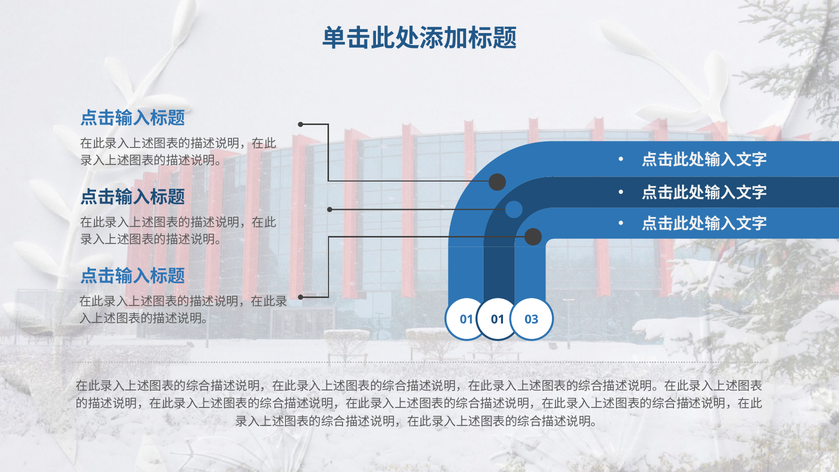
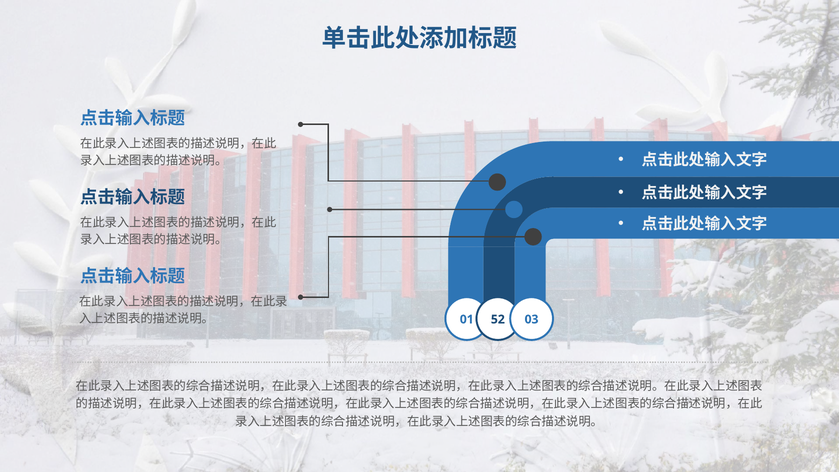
01 01: 01 -> 52
